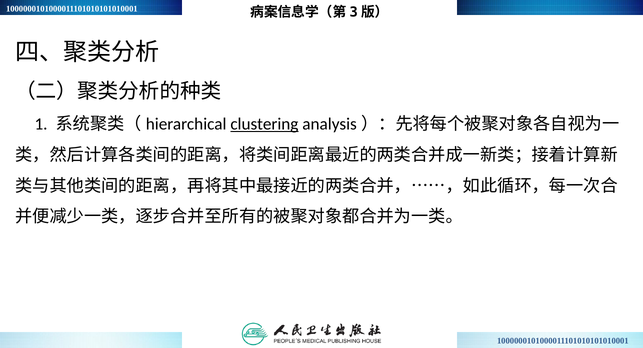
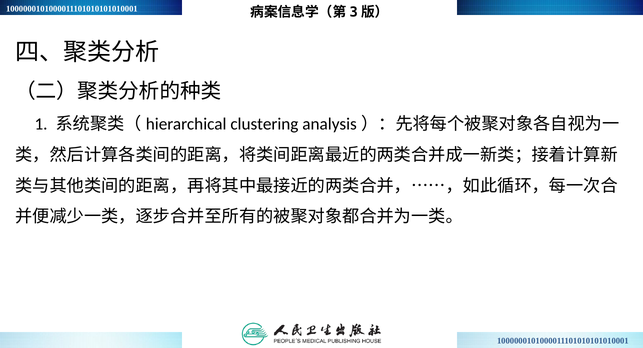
clustering underline: present -> none
